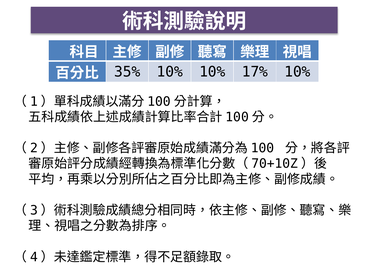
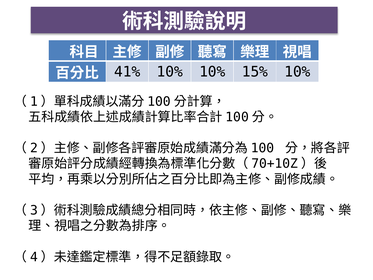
35%: 35% -> 41%
17%: 17% -> 15%
